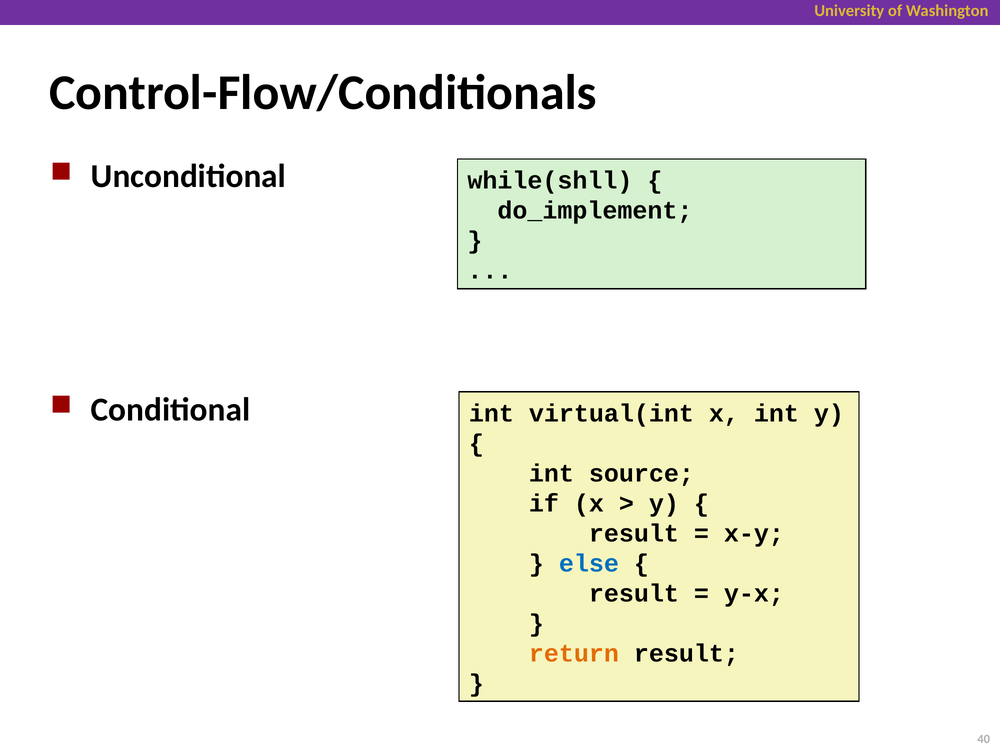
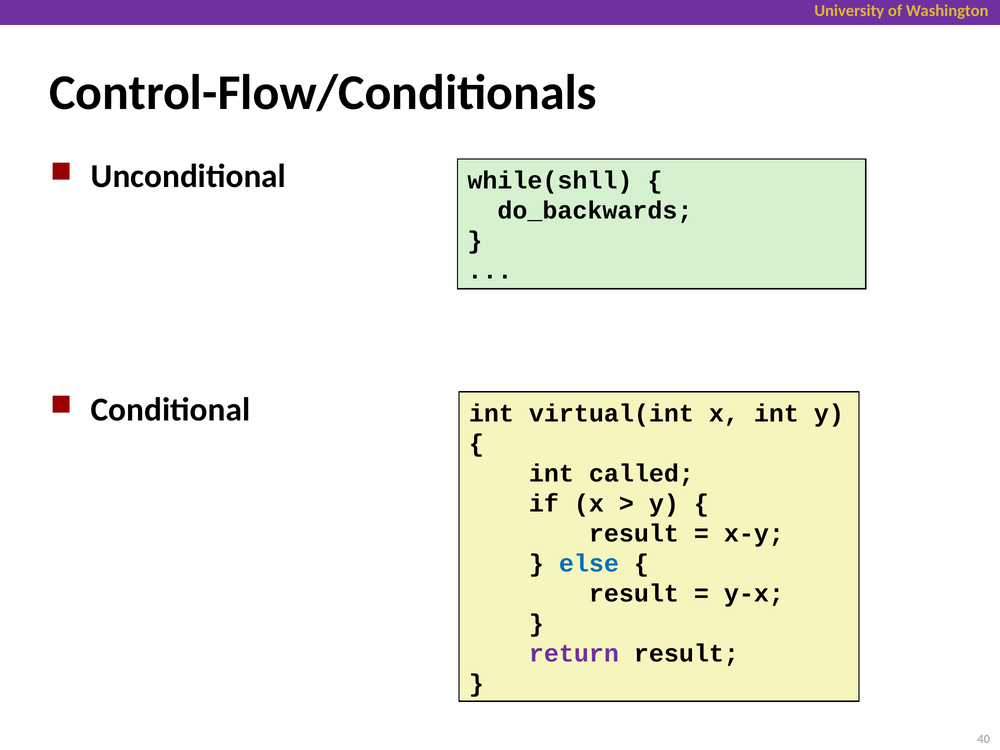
do_implement: do_implement -> do_backwards
source: source -> called
return colour: orange -> purple
